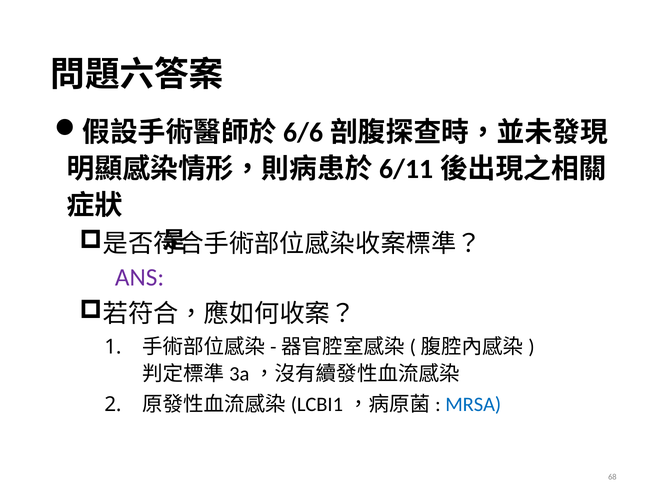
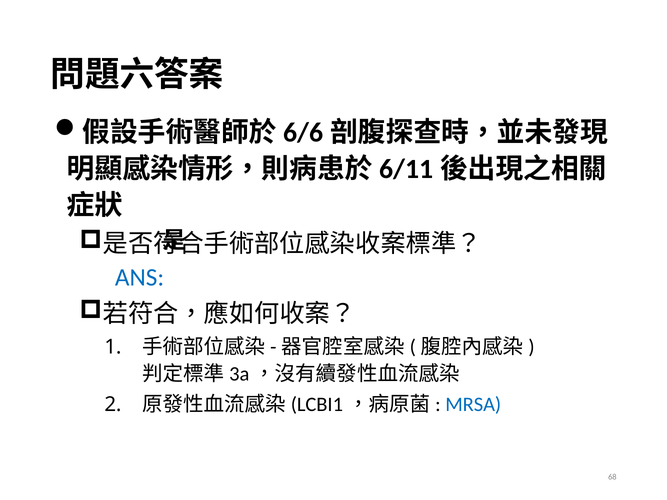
ANS colour: purple -> blue
